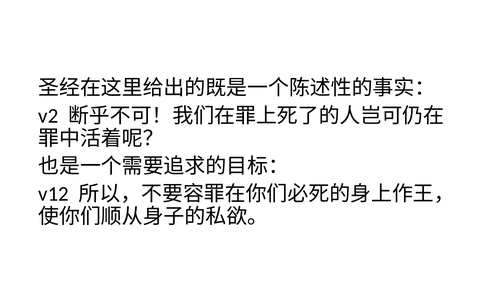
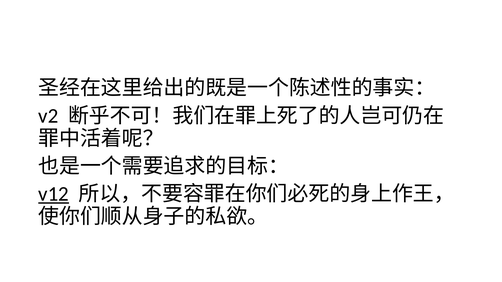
v12 underline: none -> present
